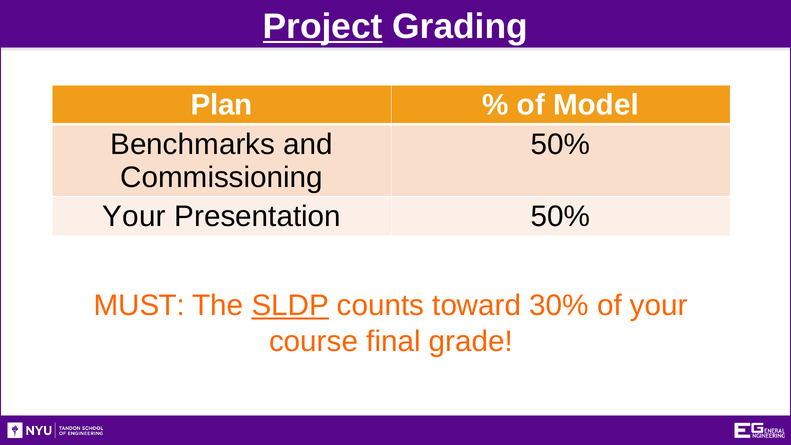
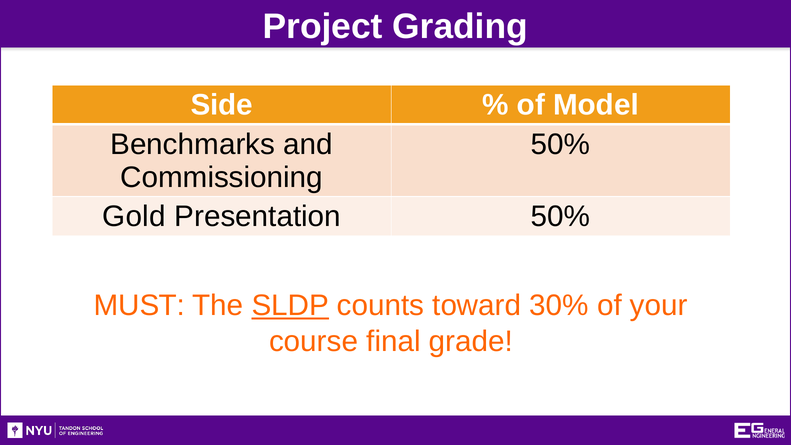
Project underline: present -> none
Plan: Plan -> Side
Your at (134, 217): Your -> Gold
